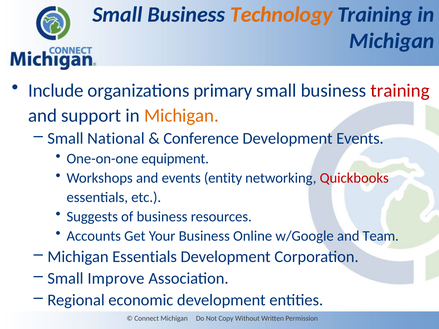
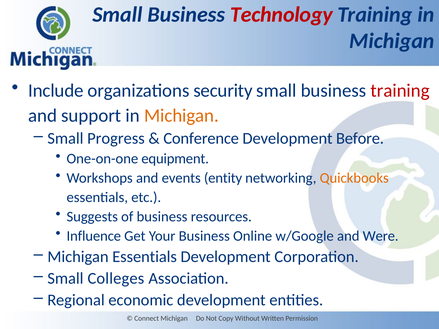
Technology colour: orange -> red
primary: primary -> security
National: National -> Progress
Development Events: Events -> Before
Quickbooks colour: red -> orange
Accounts: Accounts -> Influence
Team: Team -> Were
Improve: Improve -> Colleges
